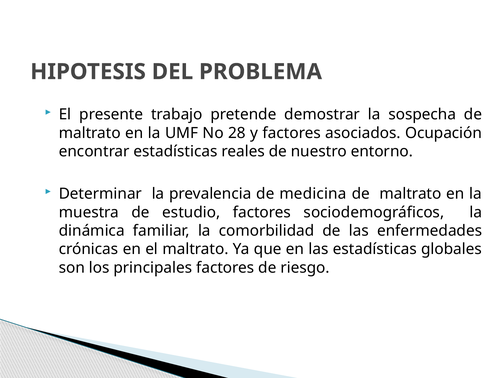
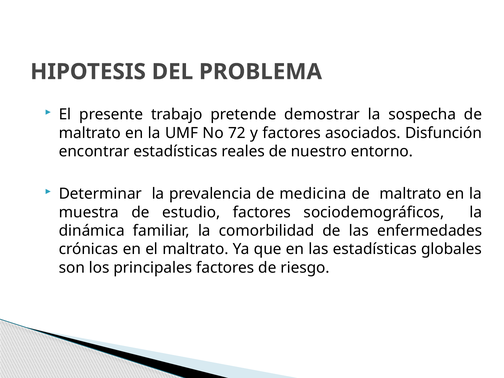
28: 28 -> 72
Ocupación: Ocupación -> Disfunción
